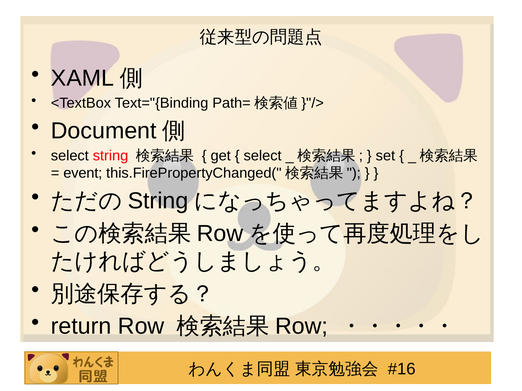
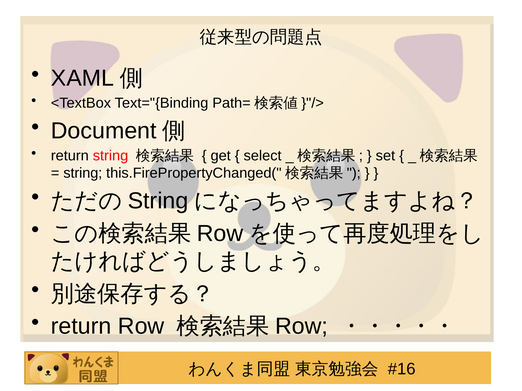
select at (70, 156): select -> return
event at (83, 173): event -> string
